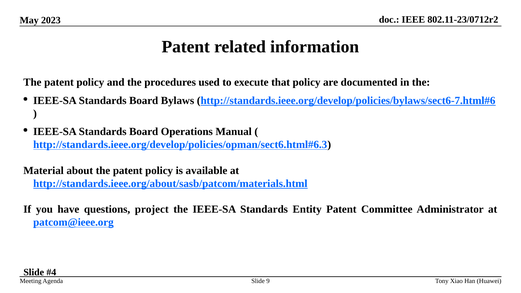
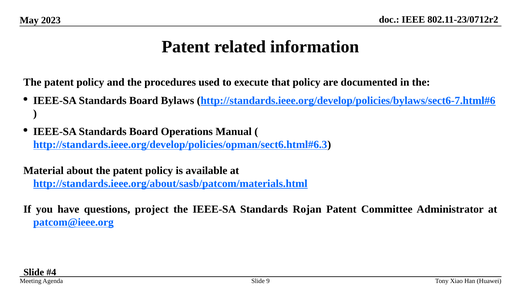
Entity: Entity -> Rojan
